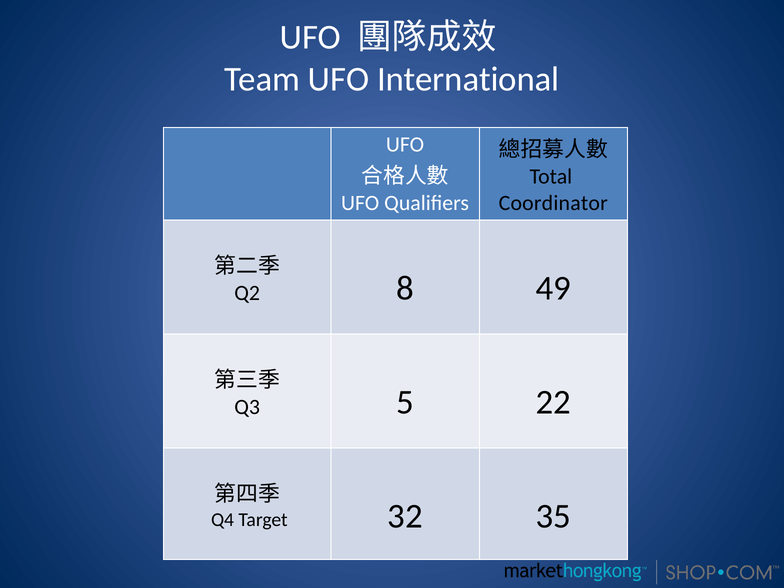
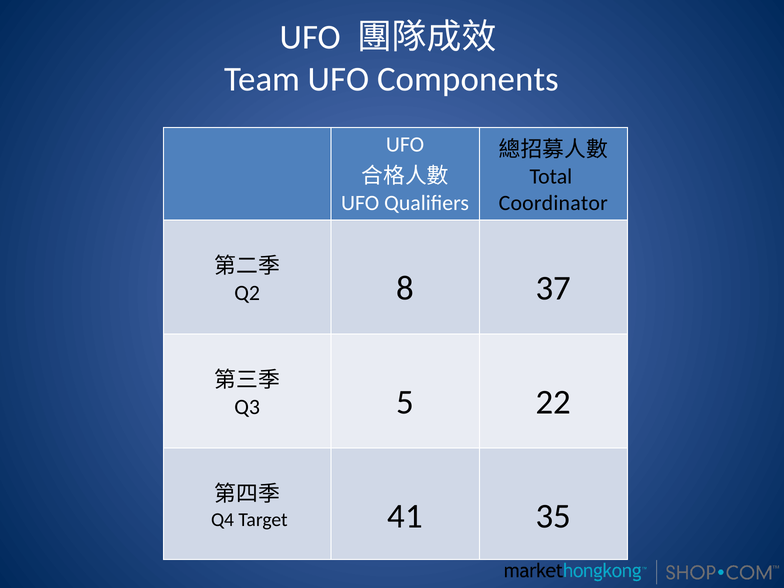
International: International -> Components
49: 49 -> 37
32: 32 -> 41
